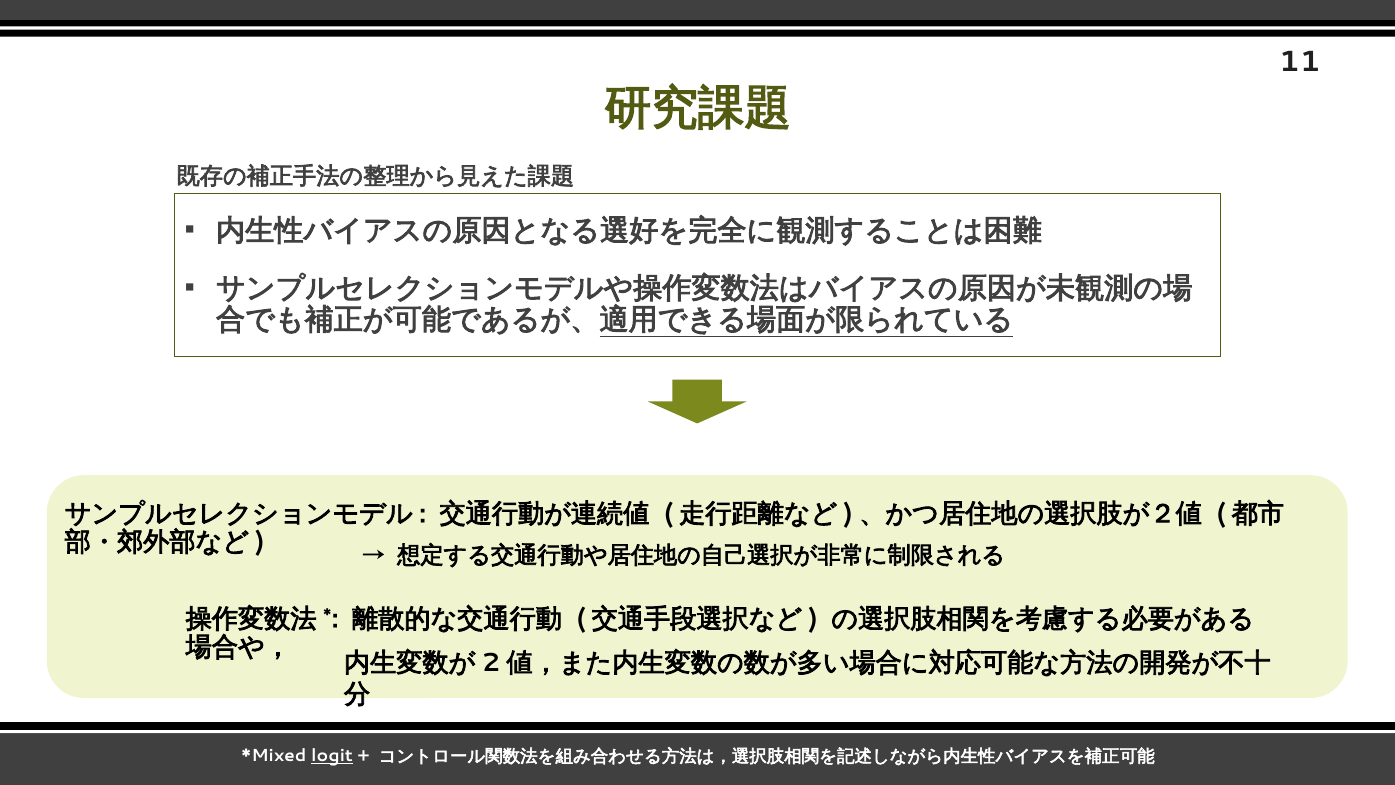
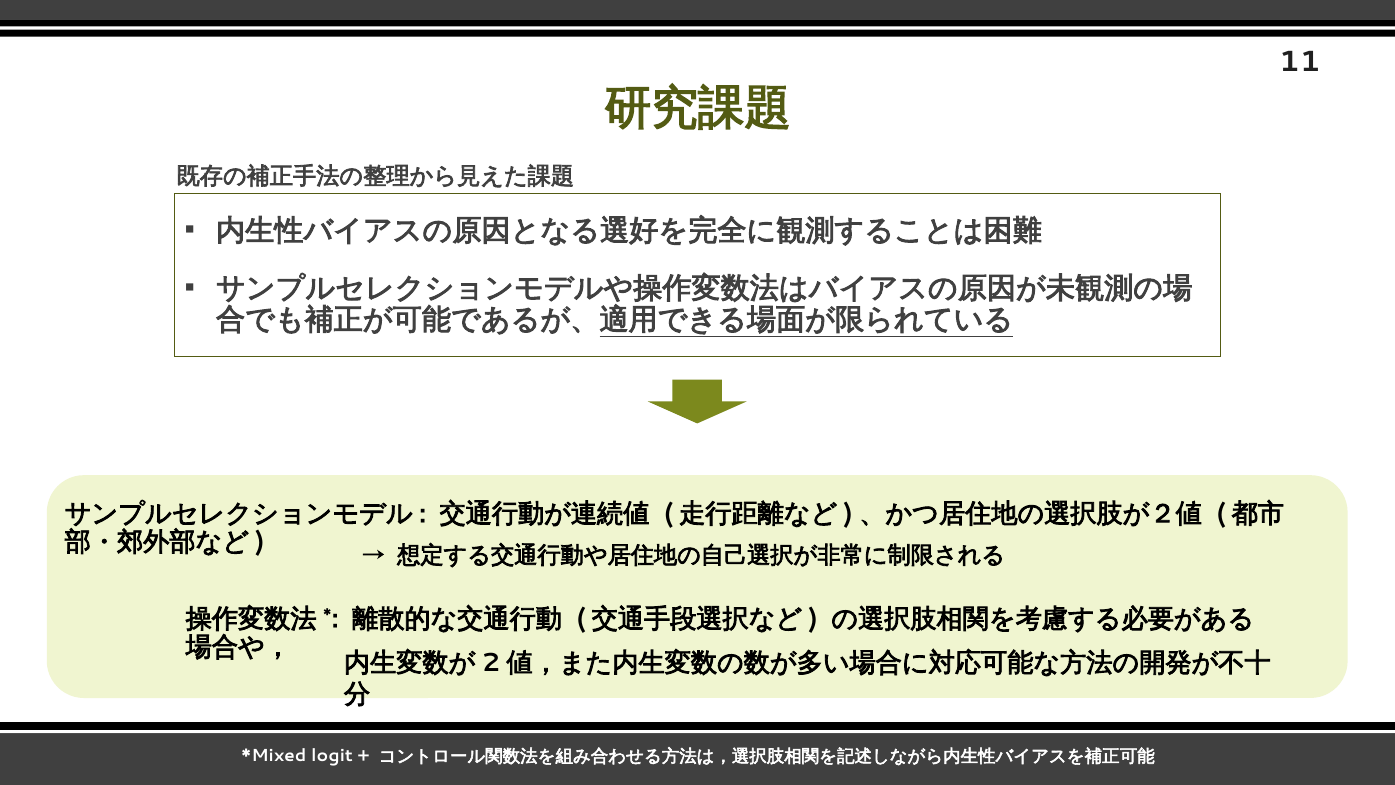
logit underline: present -> none
